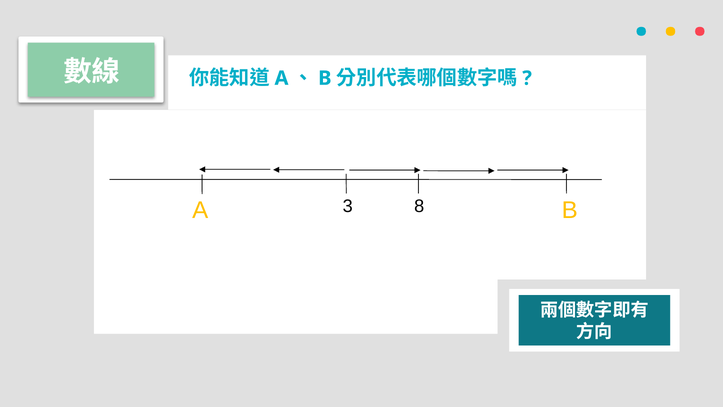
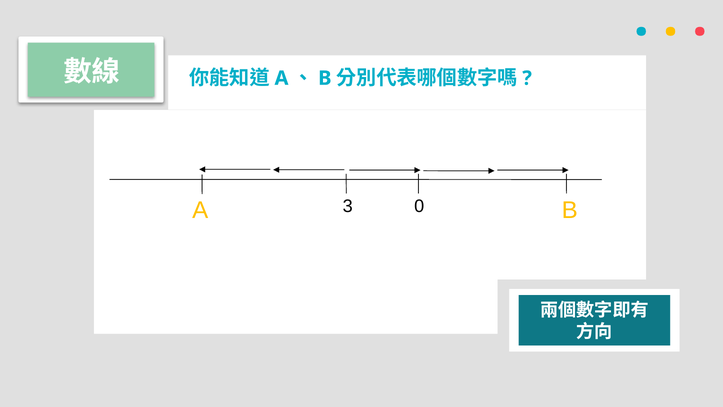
8: 8 -> 0
